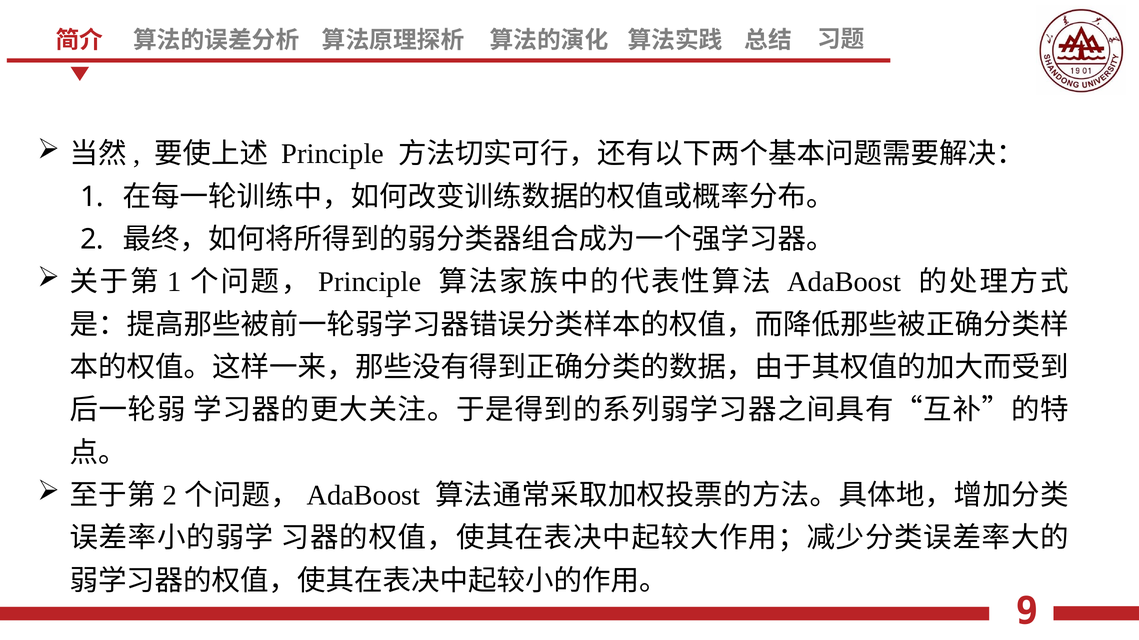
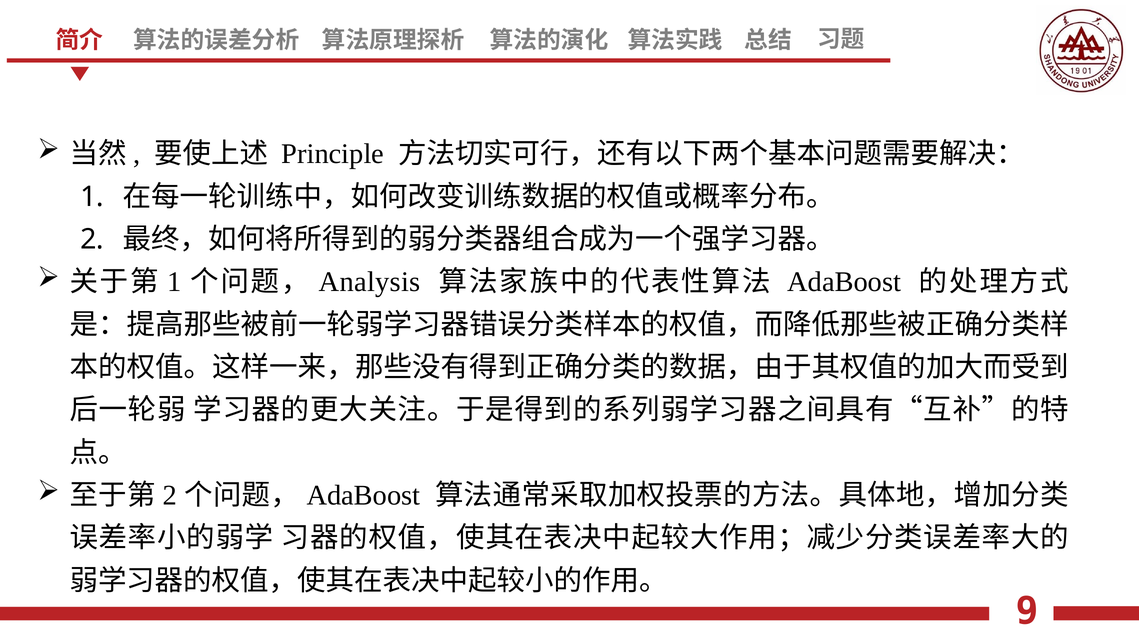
Principle at (370, 282): Principle -> Analysis
